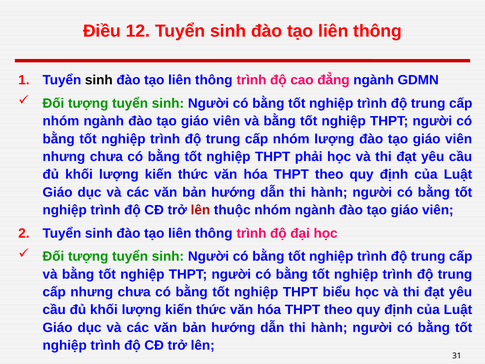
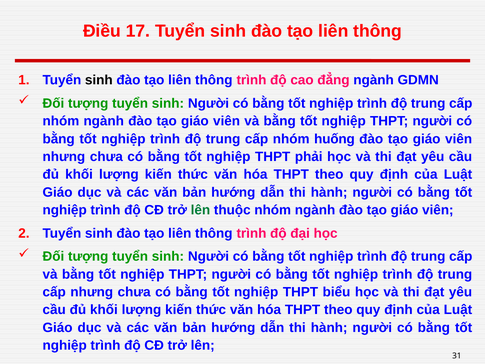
12: 12 -> 17
nhóm lượng: lượng -> huống
lên at (200, 210) colour: red -> green
